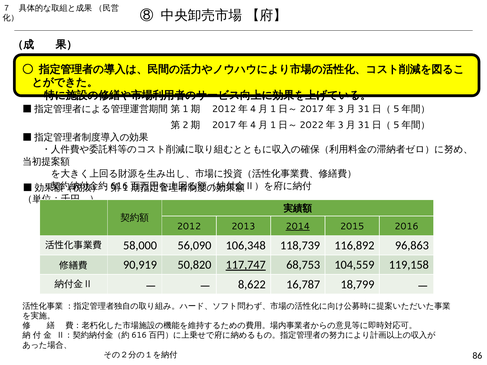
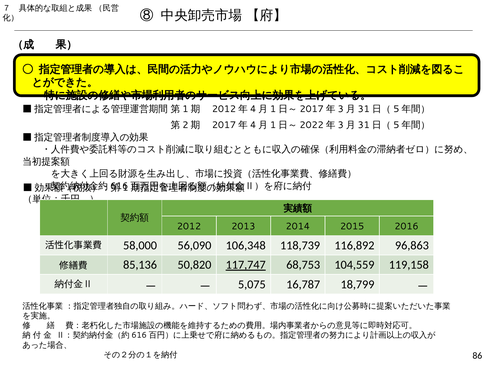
2014 underline: present -> none
90,919: 90,919 -> 85,136
8,622: 8,622 -> 5,075
